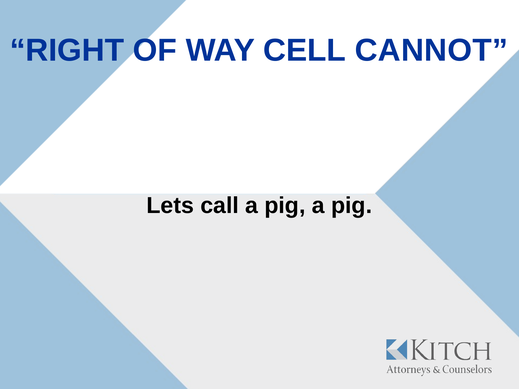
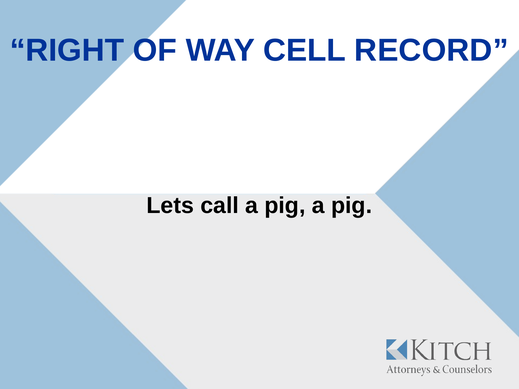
CANNOT: CANNOT -> RECORD
